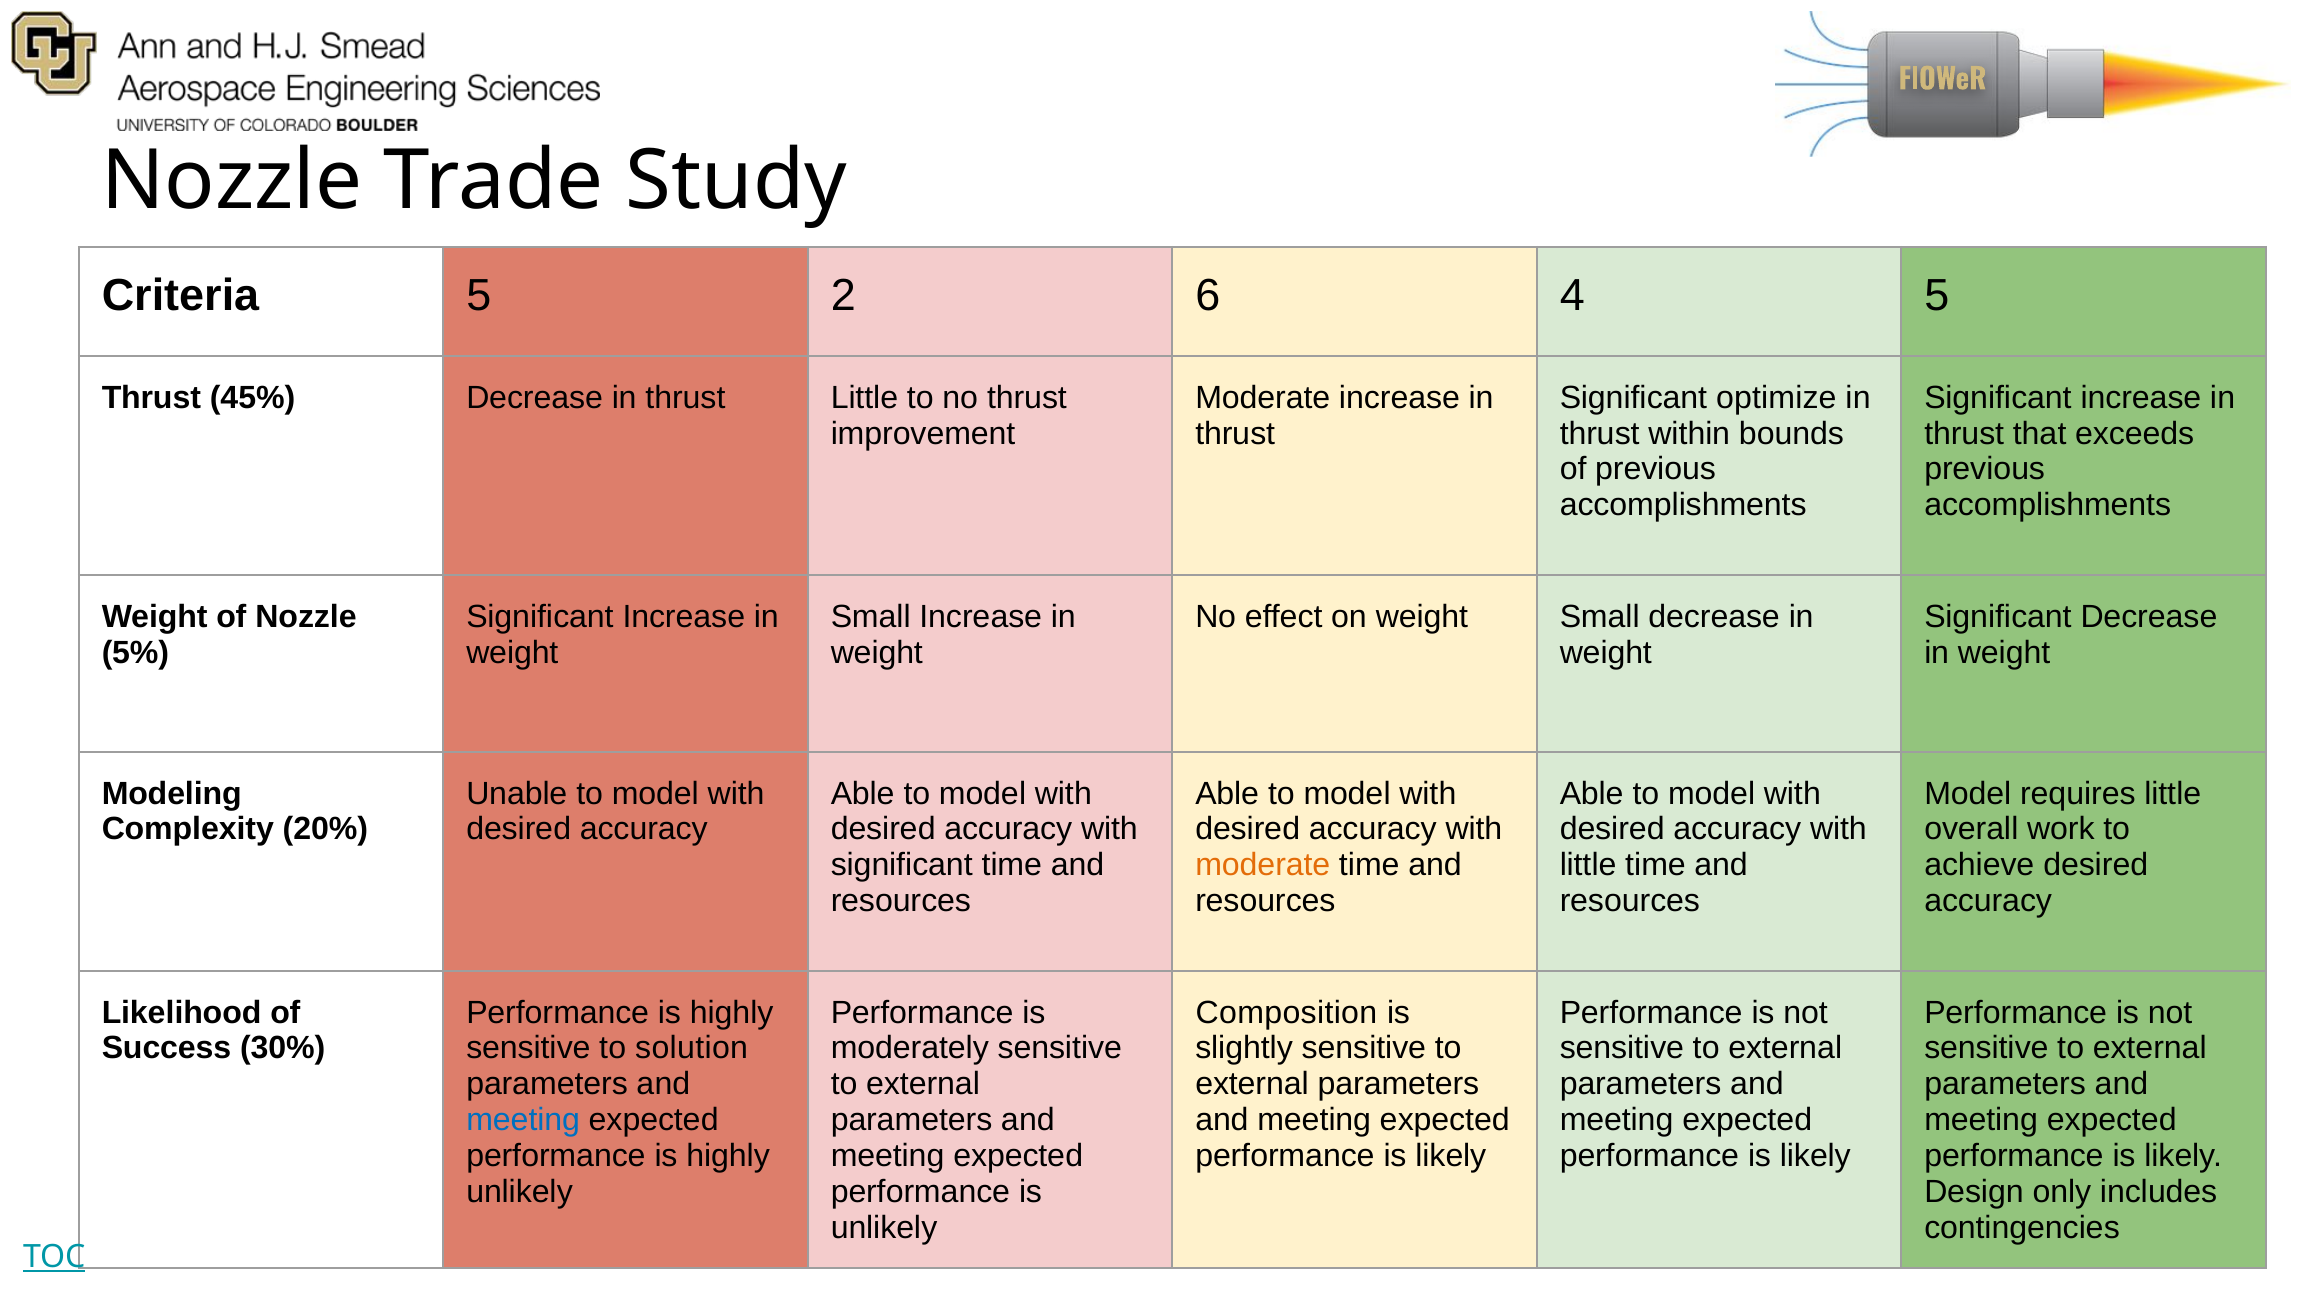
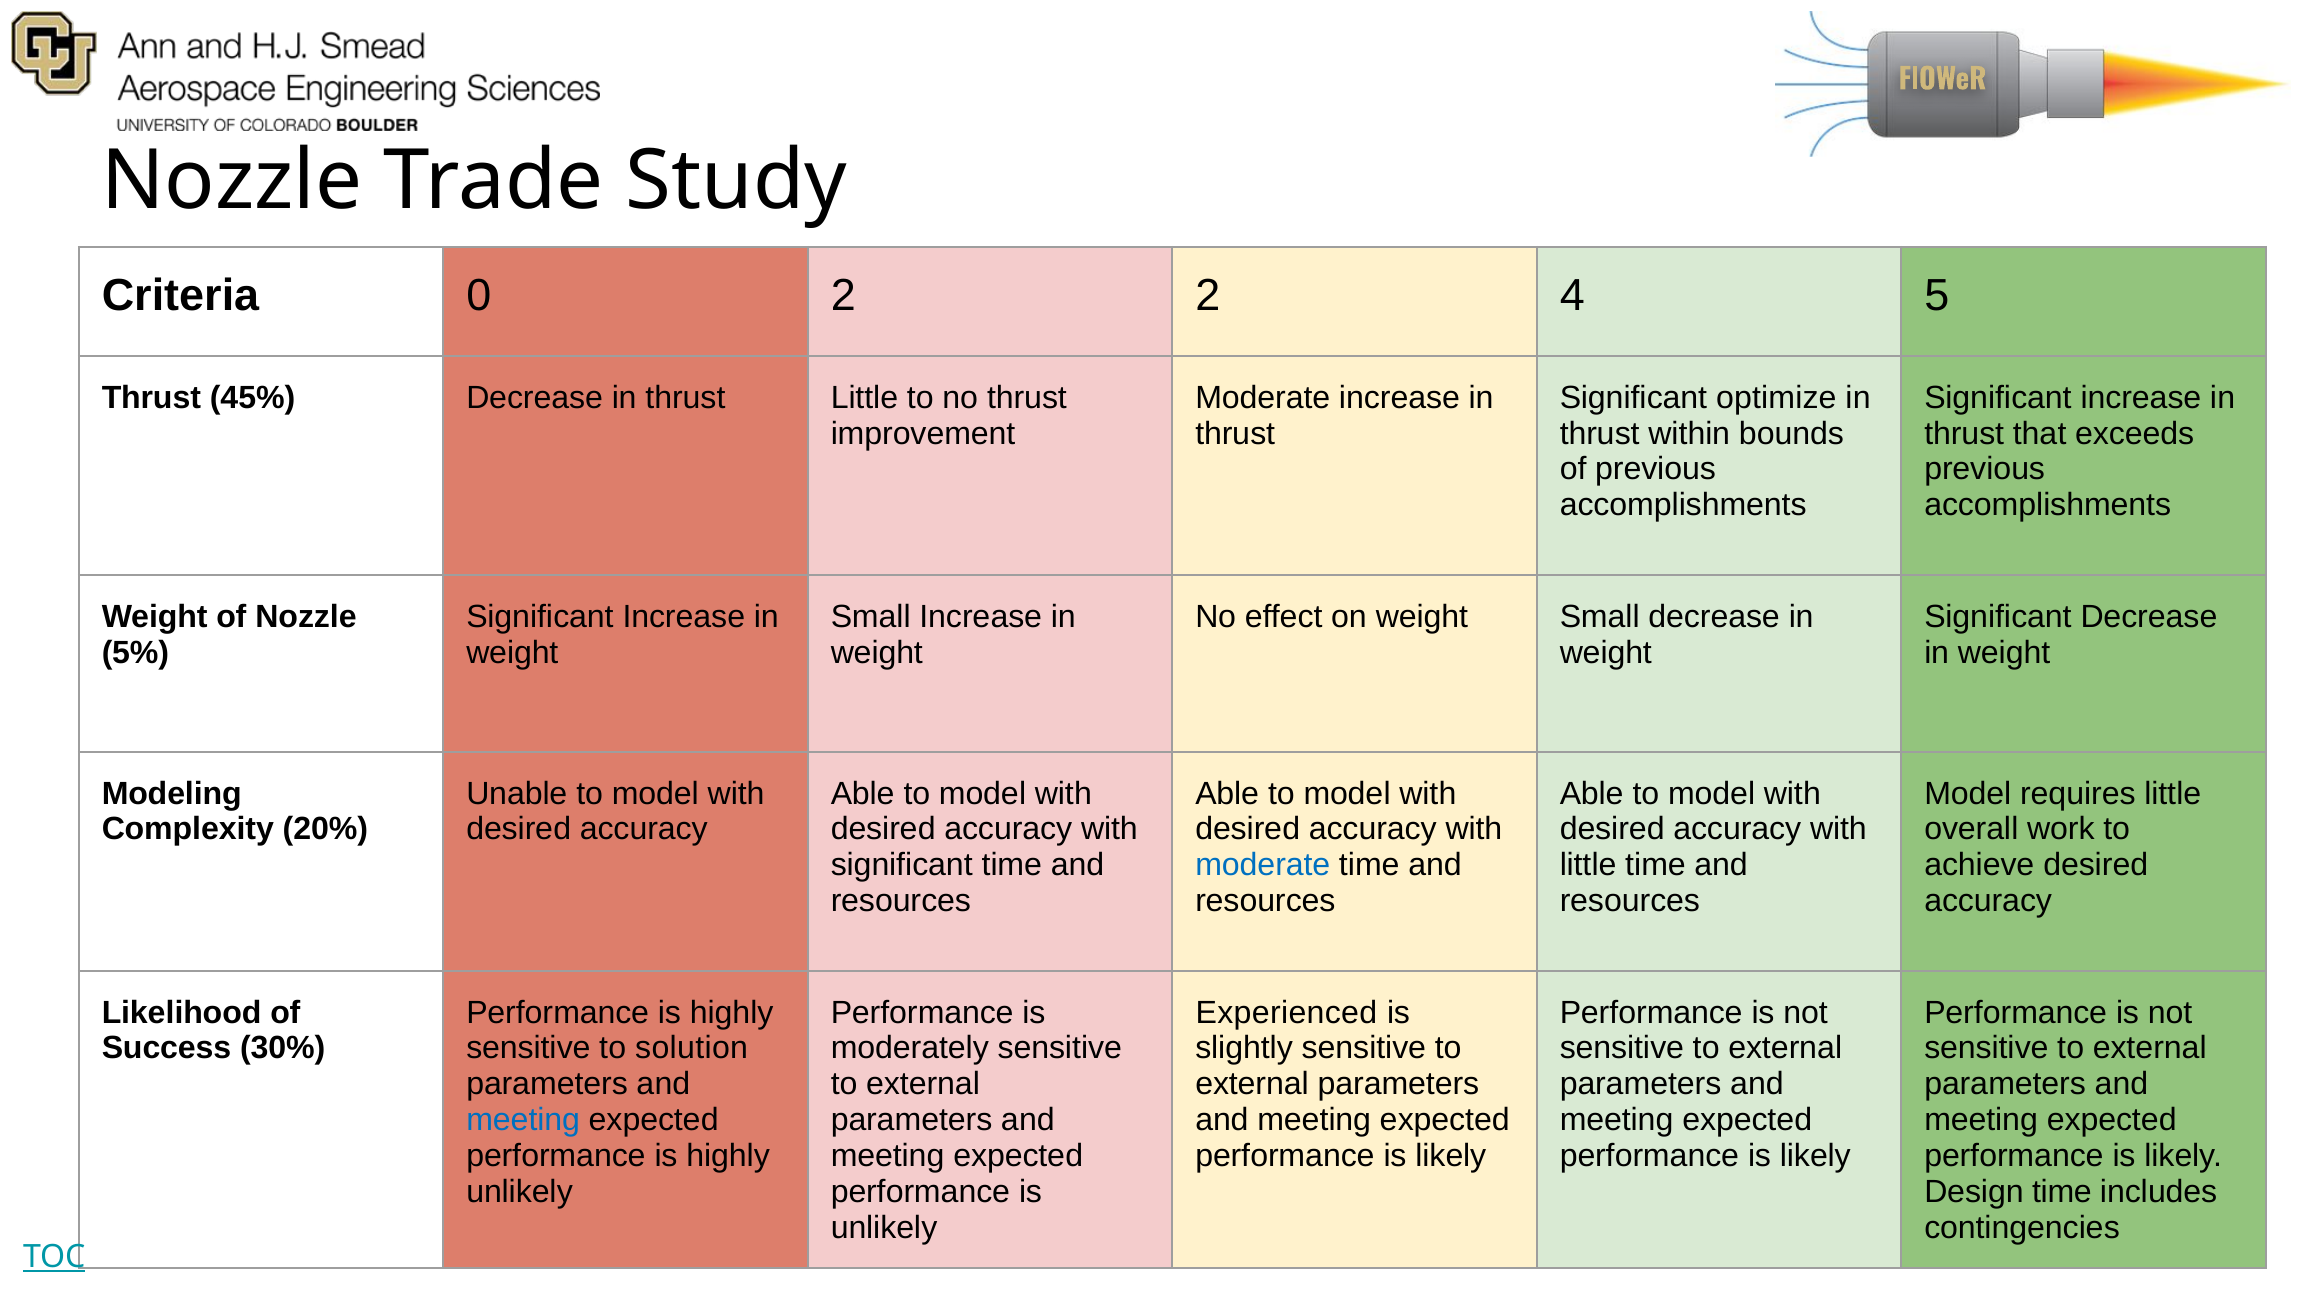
Criteria 5: 5 -> 0
2 6: 6 -> 2
moderate at (1263, 865) colour: orange -> blue
Composition: Composition -> Experienced
Design only: only -> time
